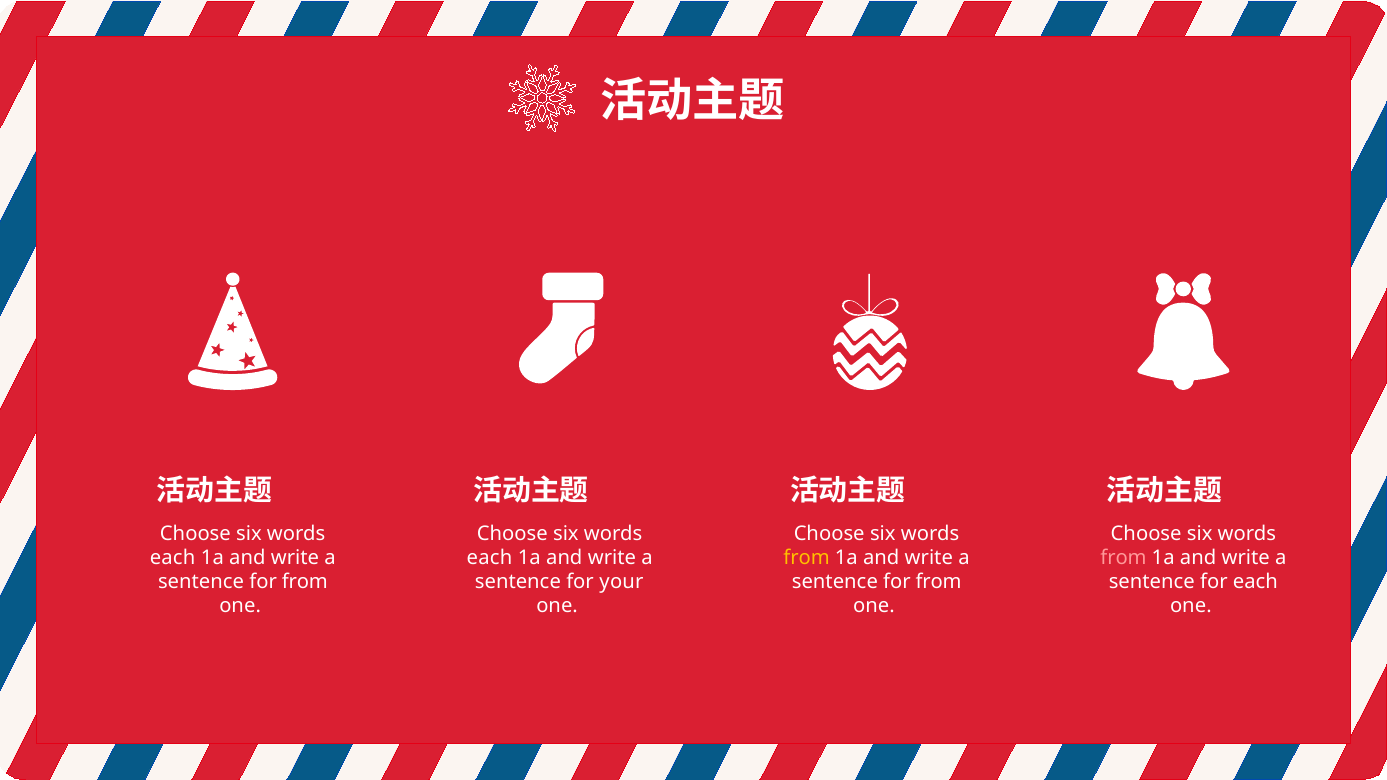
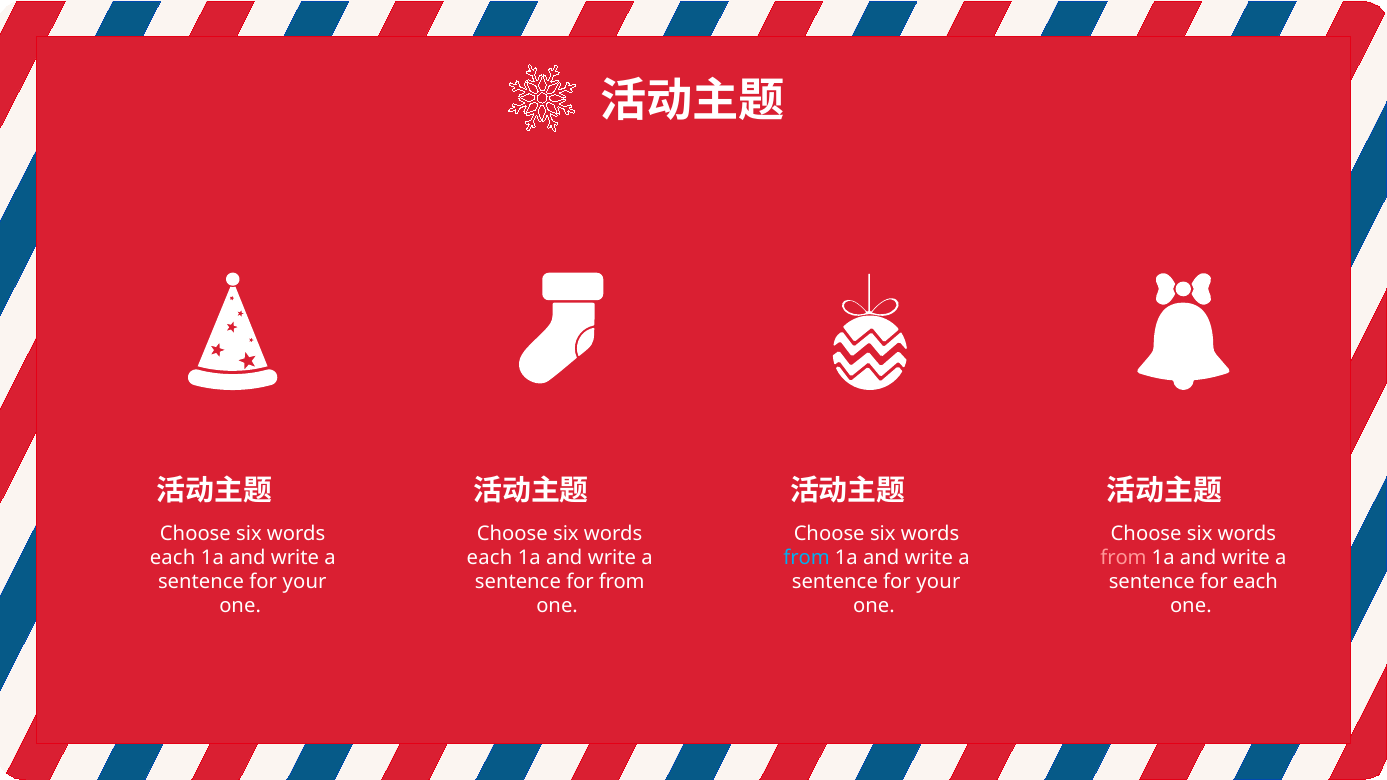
from at (807, 558) colour: yellow -> light blue
from at (305, 582): from -> your
for your: your -> from
from at (939, 582): from -> your
